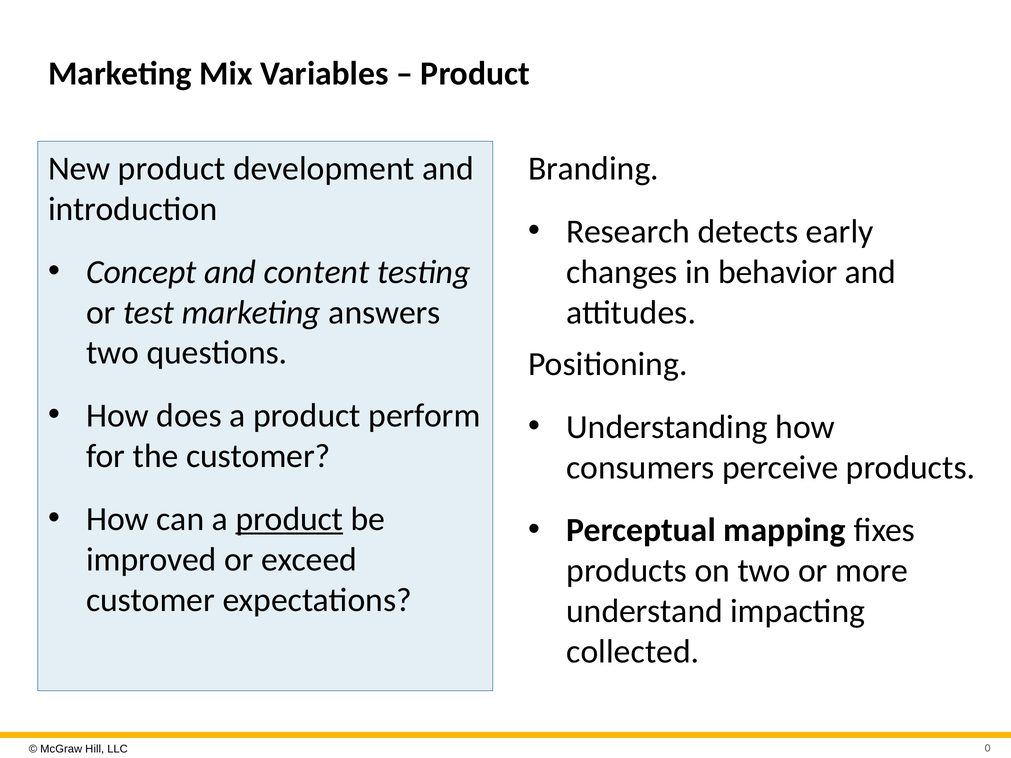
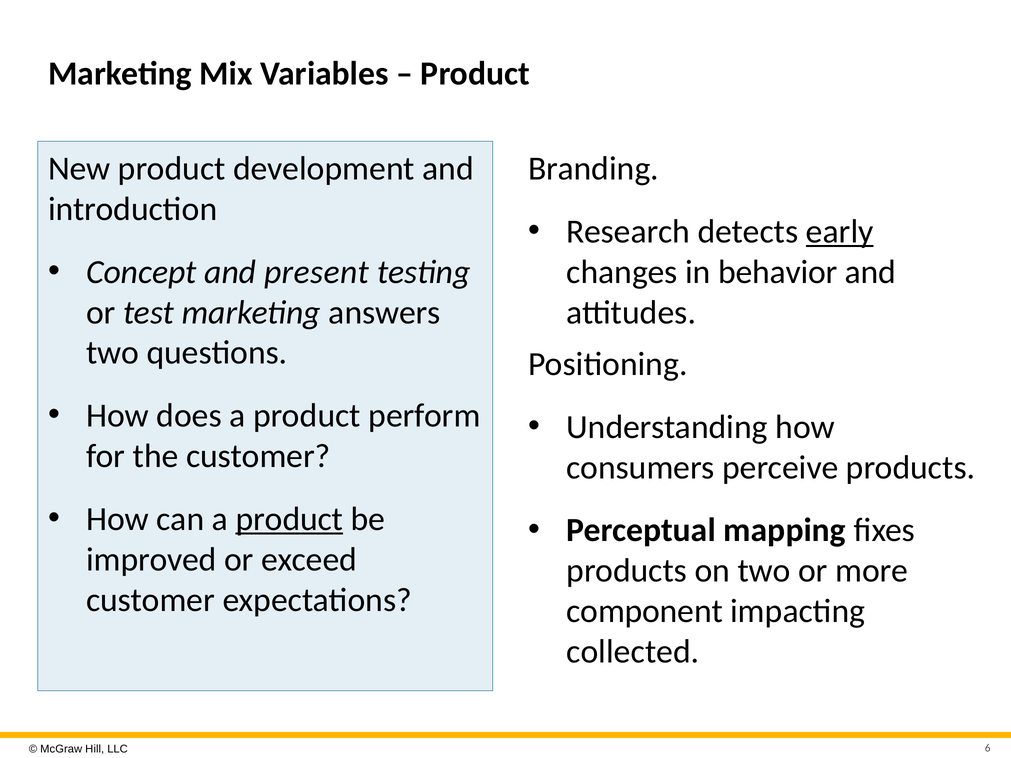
early underline: none -> present
content: content -> present
understand: understand -> component
0: 0 -> 6
